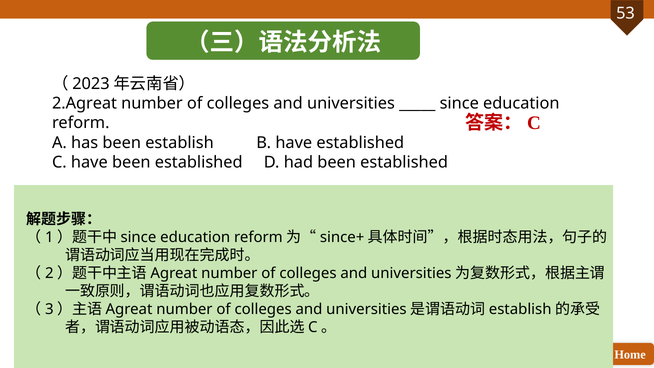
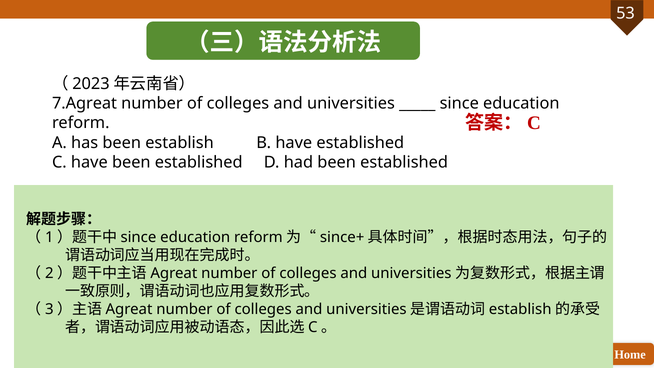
2.Agreat: 2.Agreat -> 7.Agreat
